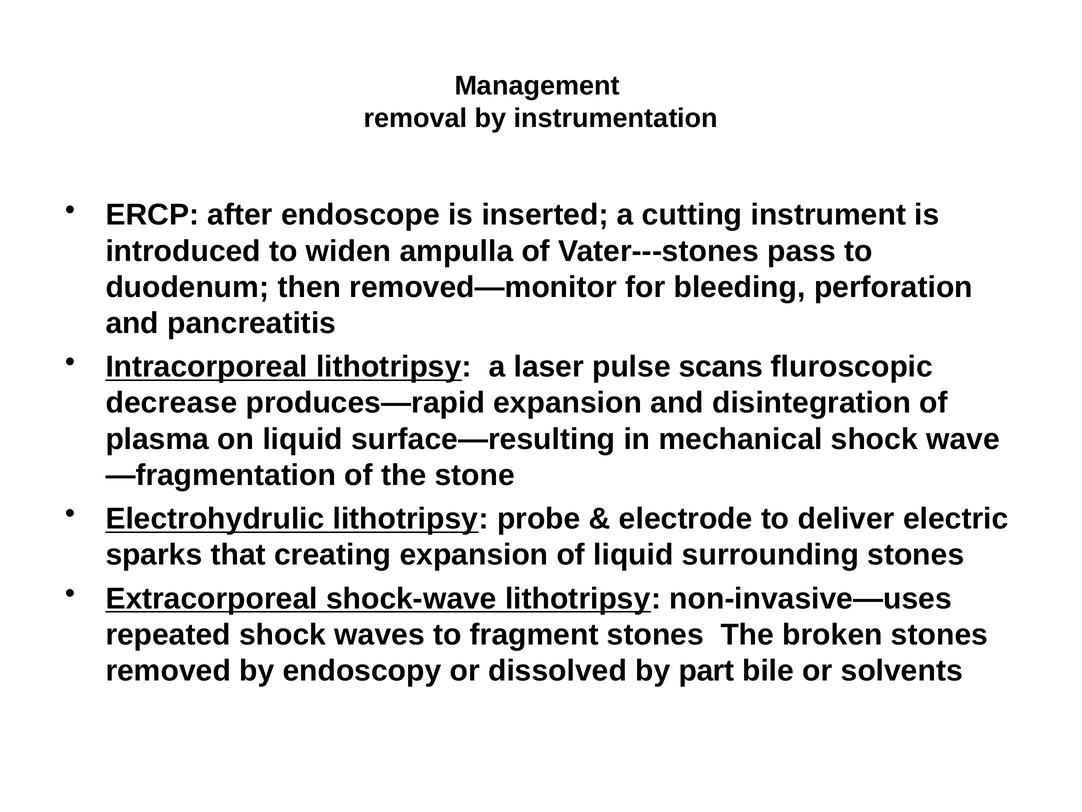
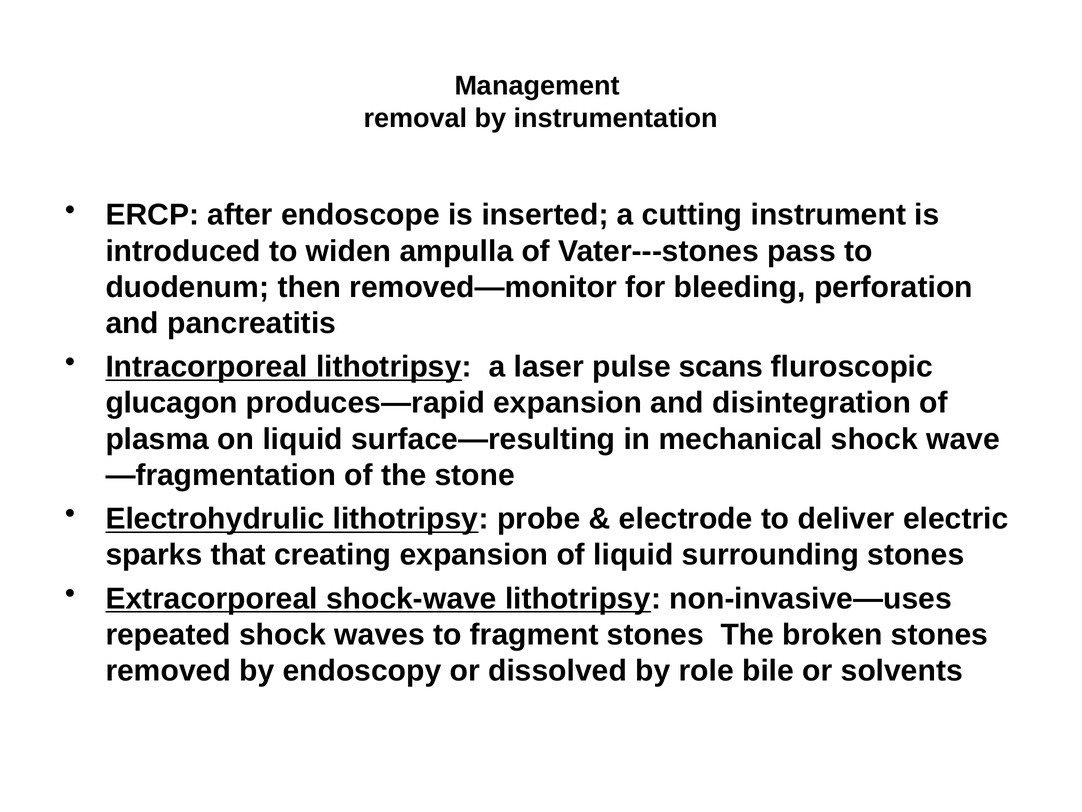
decrease: decrease -> glucagon
part: part -> role
